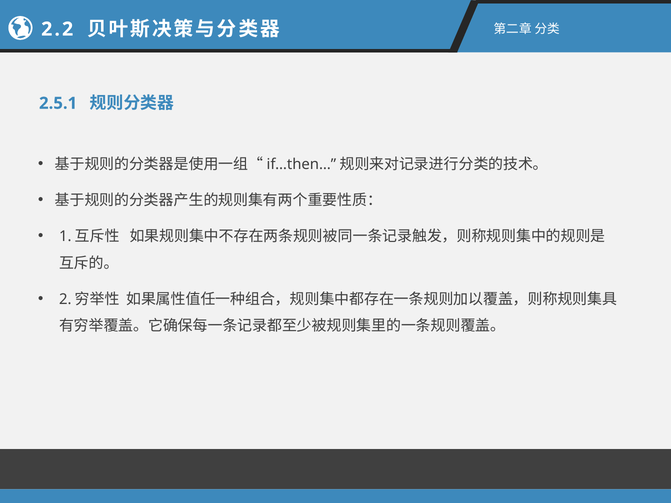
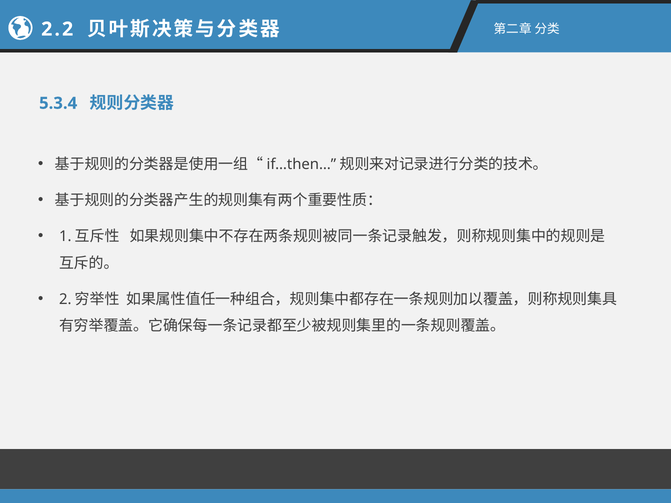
2.5.1: 2.5.1 -> 5.3.4
